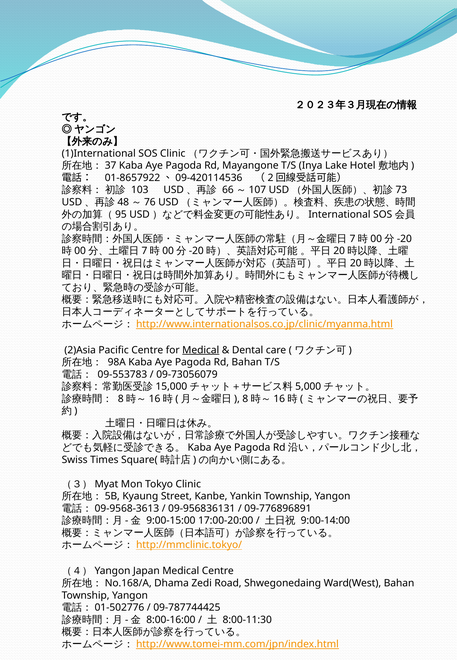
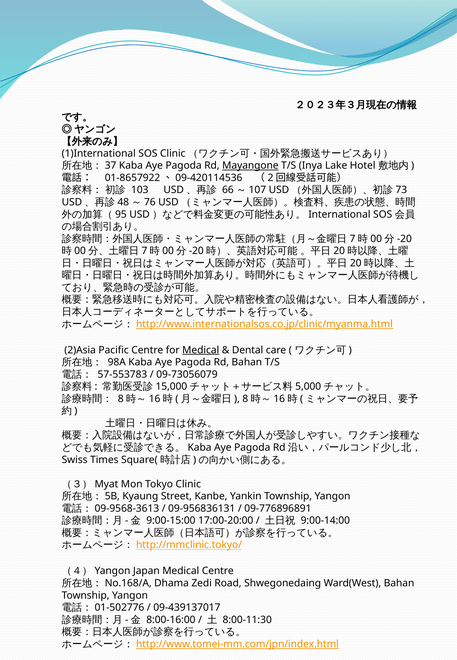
Mayangone underline: none -> present
09-553783: 09-553783 -> 57-553783
09-787744425: 09-787744425 -> 09-439137017
